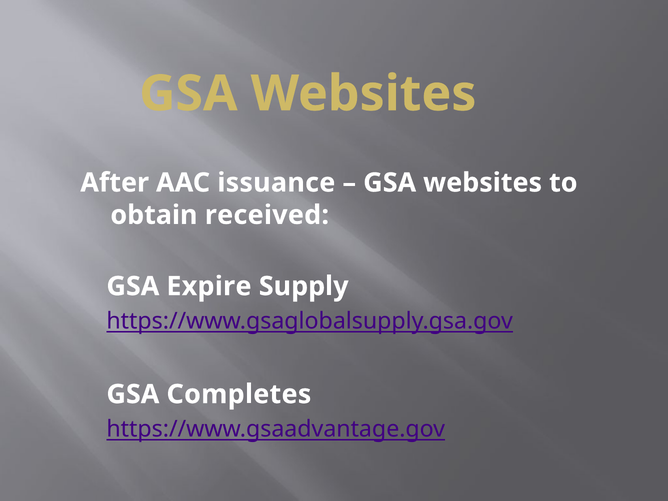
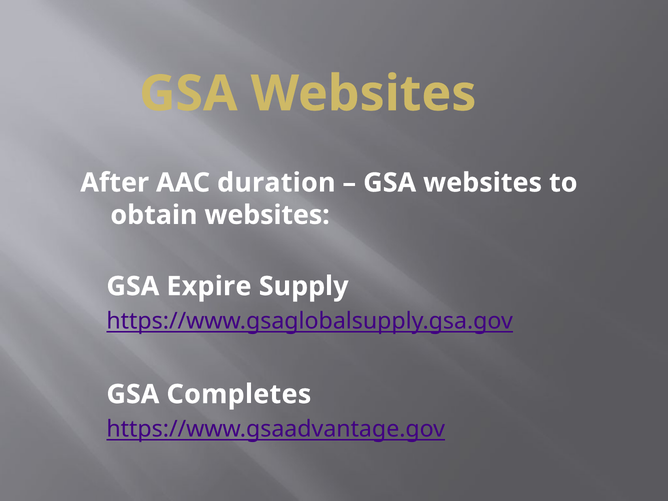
issuance: issuance -> duration
obtain received: received -> websites
